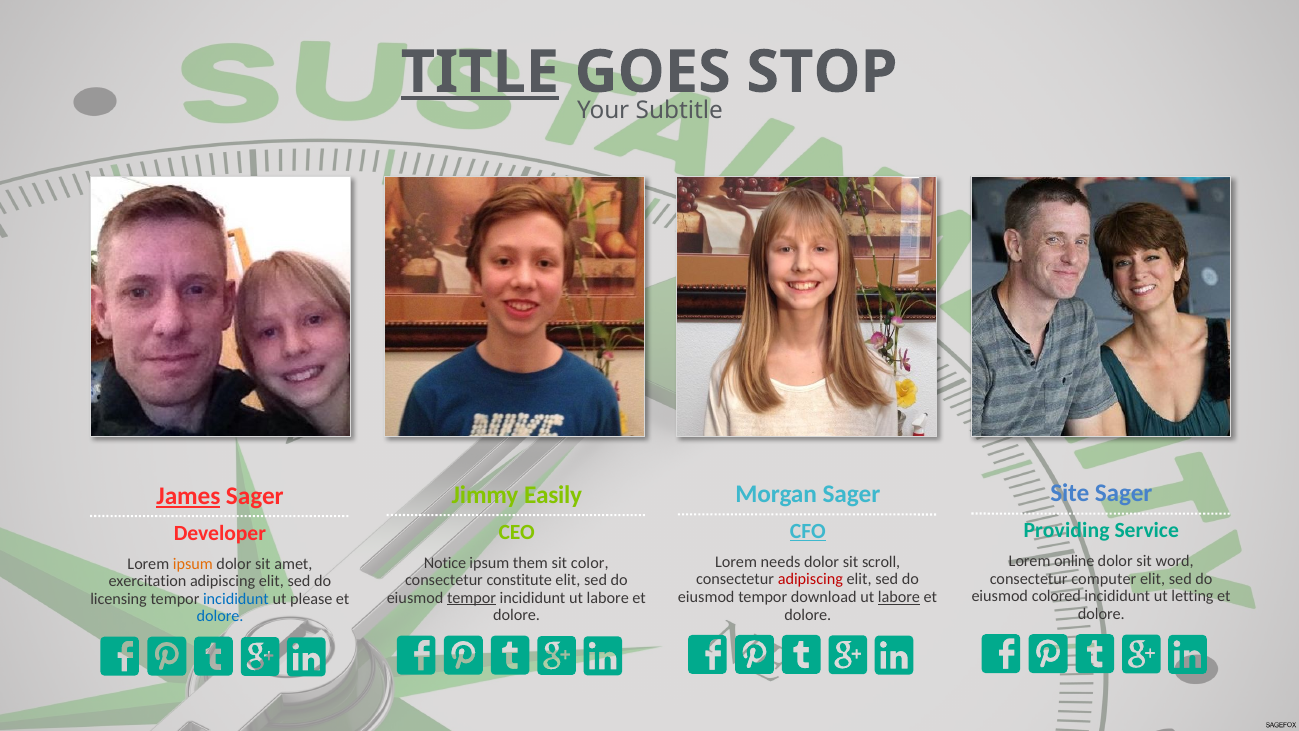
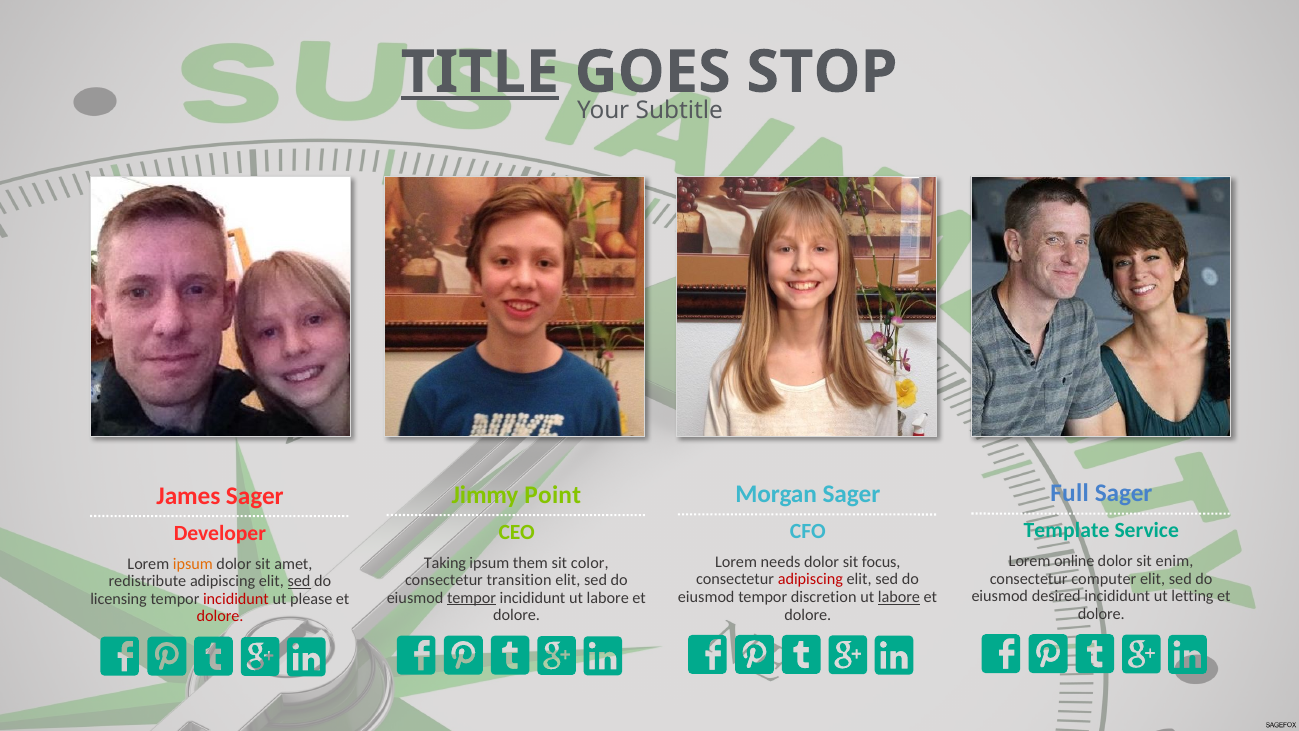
Site: Site -> Full
Easily: Easily -> Point
James underline: present -> none
Providing: Providing -> Template
CFO underline: present -> none
word: word -> enim
scroll: scroll -> focus
Notice: Notice -> Taking
constitute: constitute -> transition
exercitation: exercitation -> redistribute
sed at (299, 581) underline: none -> present
colored: colored -> desired
download: download -> discretion
incididunt at (236, 599) colour: blue -> red
dolore at (220, 616) colour: blue -> red
